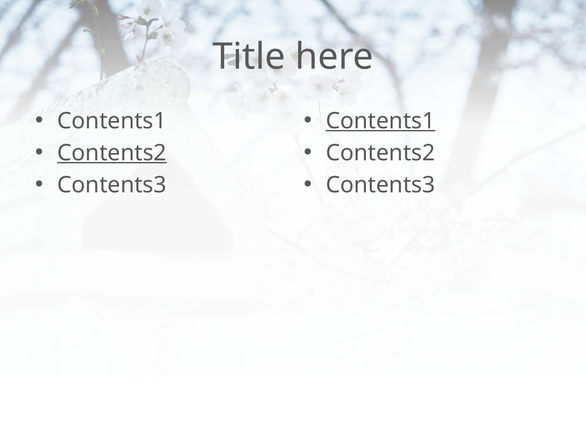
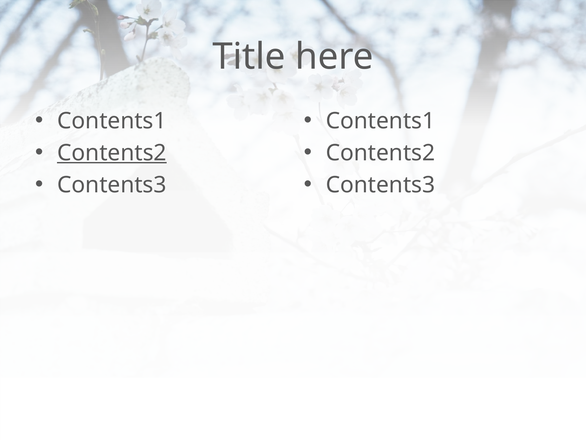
Contents1 at (380, 121) underline: present -> none
